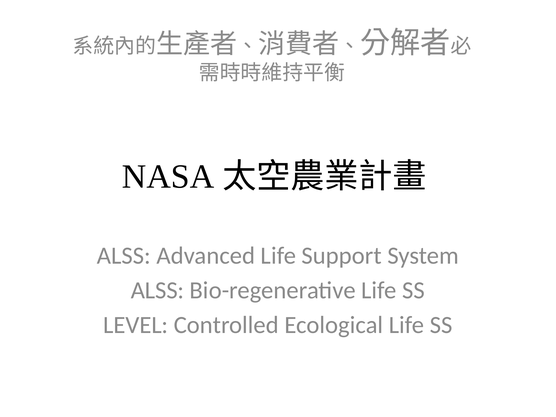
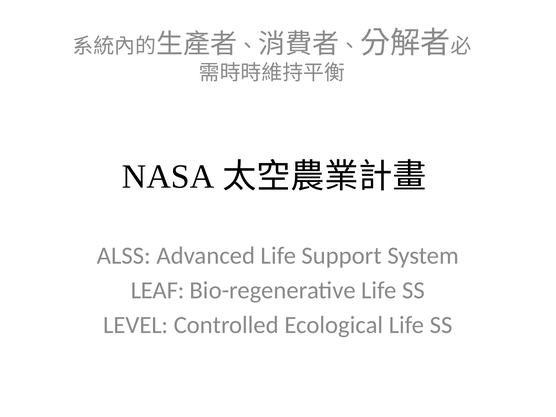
ALSS at (158, 290): ALSS -> LEAF
